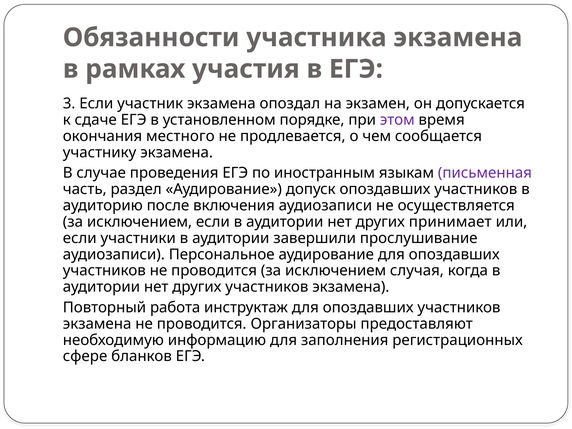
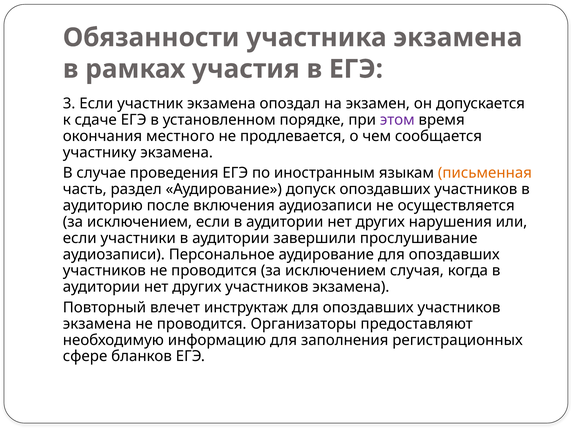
письменная colour: purple -> orange
принимает: принимает -> нарушения
работа: работа -> влечет
